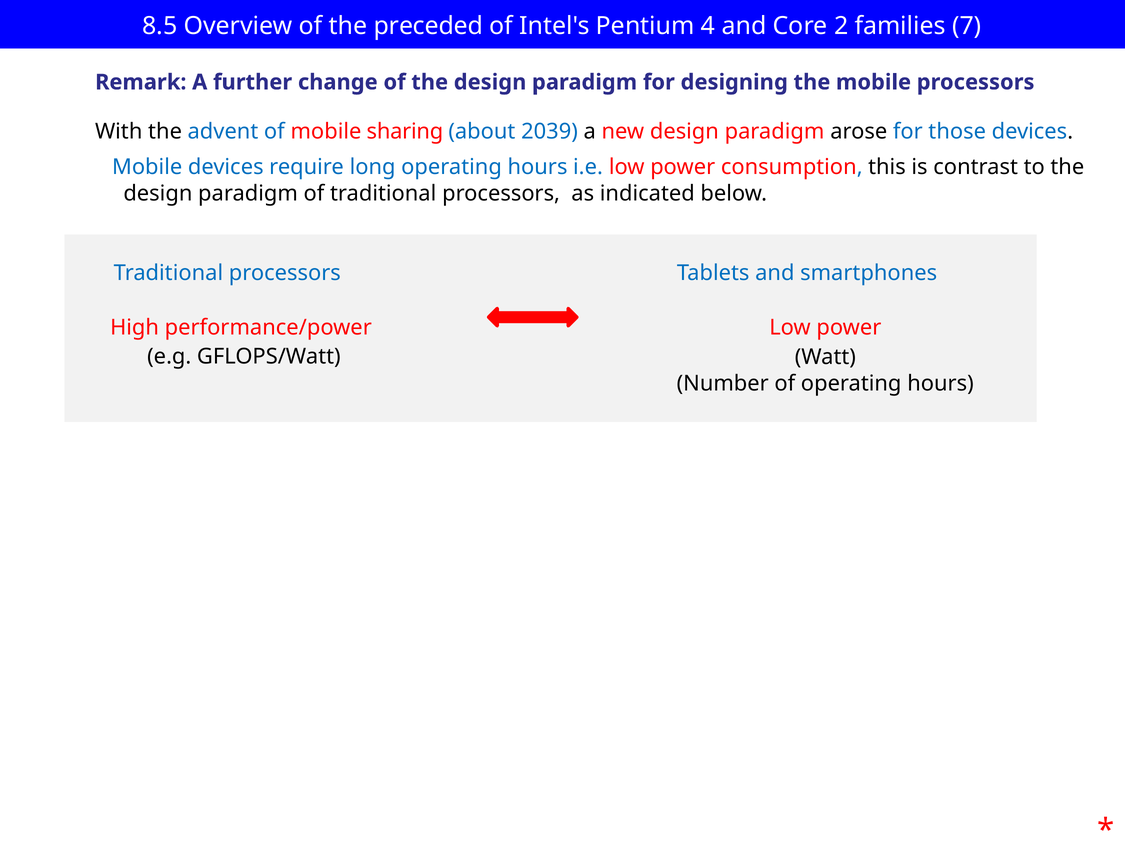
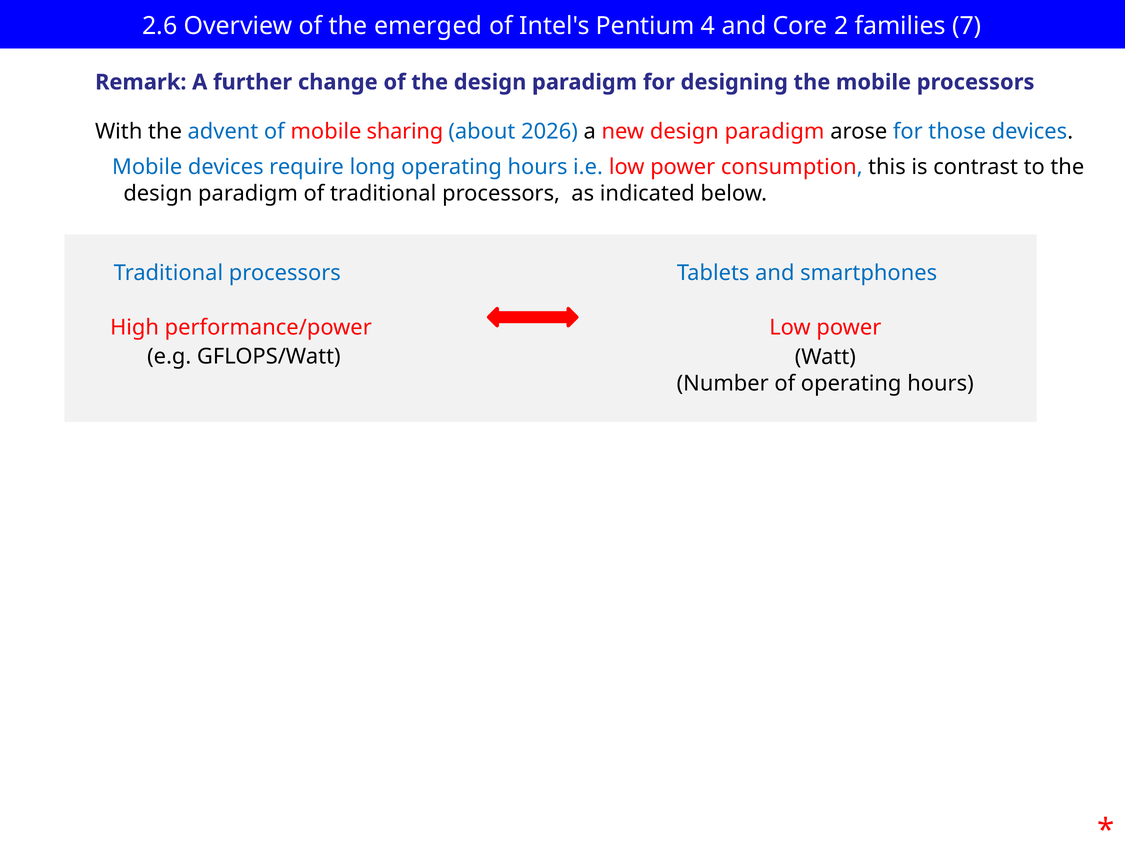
8.5: 8.5 -> 2.6
preceded: preceded -> emerged
2039: 2039 -> 2026
